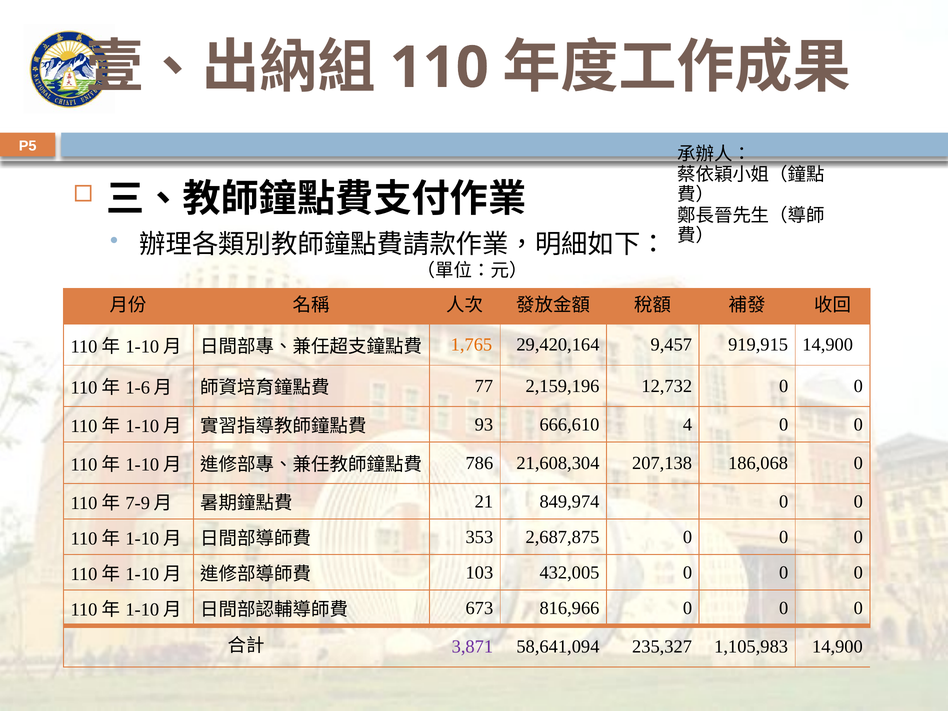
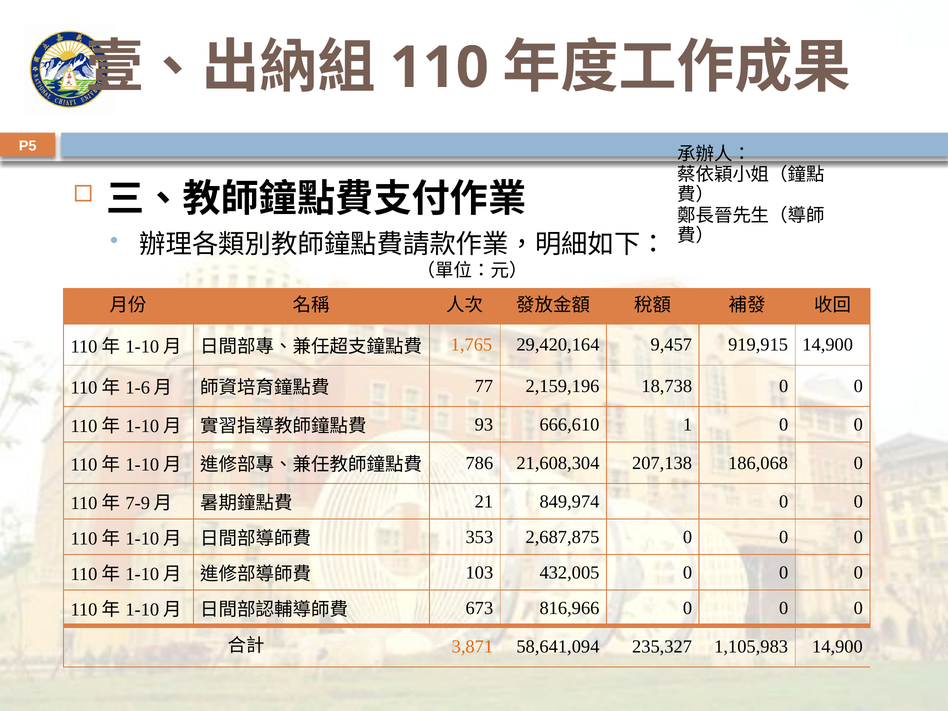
12,732: 12,732 -> 18,738
4: 4 -> 1
3,871 colour: purple -> orange
